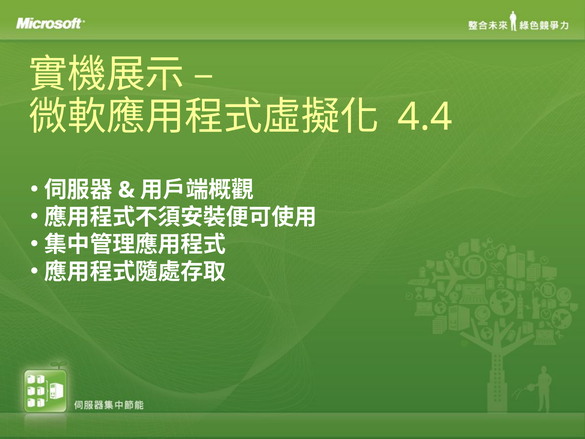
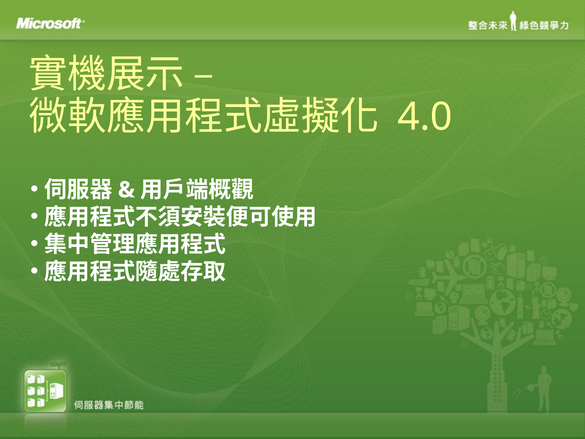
4.4: 4.4 -> 4.0
